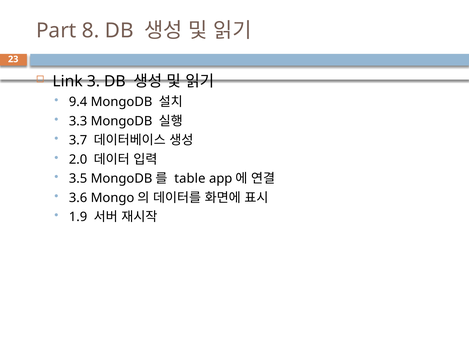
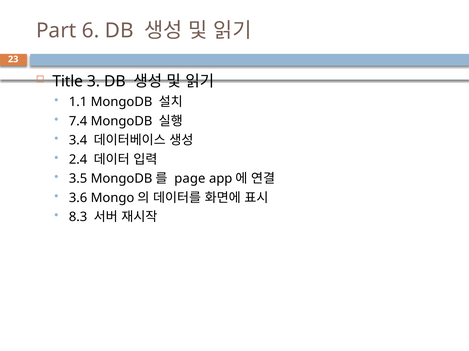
8: 8 -> 6
Link: Link -> Title
9.4: 9.4 -> 1.1
3.3: 3.3 -> 7.4
3.7: 3.7 -> 3.4
2.0: 2.0 -> 2.4
table: table -> page
1.9: 1.9 -> 8.3
